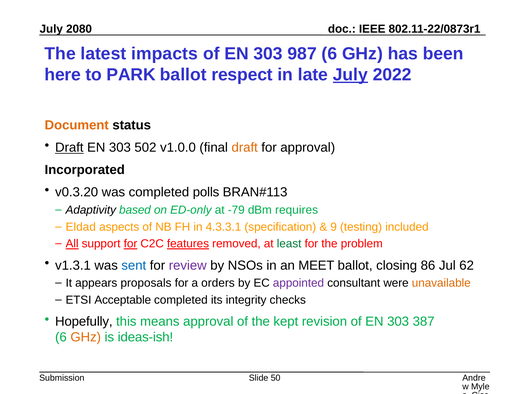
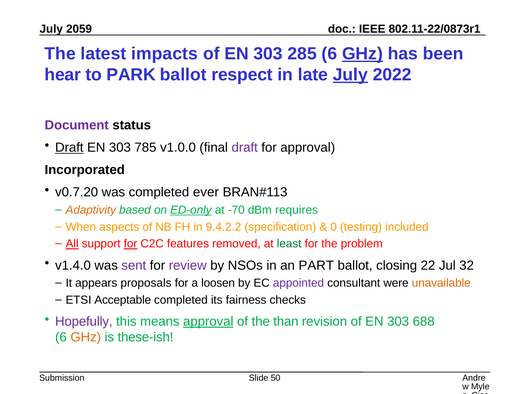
2080: 2080 -> 2059
987: 987 -> 285
GHz at (362, 54) underline: none -> present
here: here -> hear
Document colour: orange -> purple
502: 502 -> 785
draft at (245, 148) colour: orange -> purple
v0.3.20: v0.3.20 -> v0.7.20
polls: polls -> ever
Adaptivity colour: black -> orange
ED-only underline: none -> present
-79: -79 -> -70
Eldad: Eldad -> When
4.3.3.1: 4.3.3.1 -> 9.4.2.2
9: 9 -> 0
features underline: present -> none
v1.3.1: v1.3.1 -> v1.4.0
sent colour: blue -> purple
MEET: MEET -> PART
86: 86 -> 22
62: 62 -> 32
orders: orders -> loosen
integrity: integrity -> fairness
Hopefully colour: black -> purple
approval at (208, 321) underline: none -> present
kept: kept -> than
387: 387 -> 688
ideas-ish: ideas-ish -> these-ish
